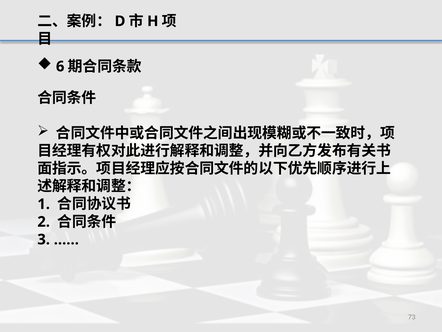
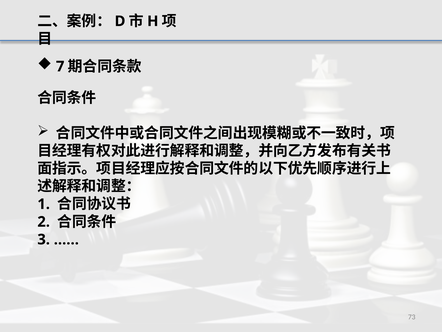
6: 6 -> 7
